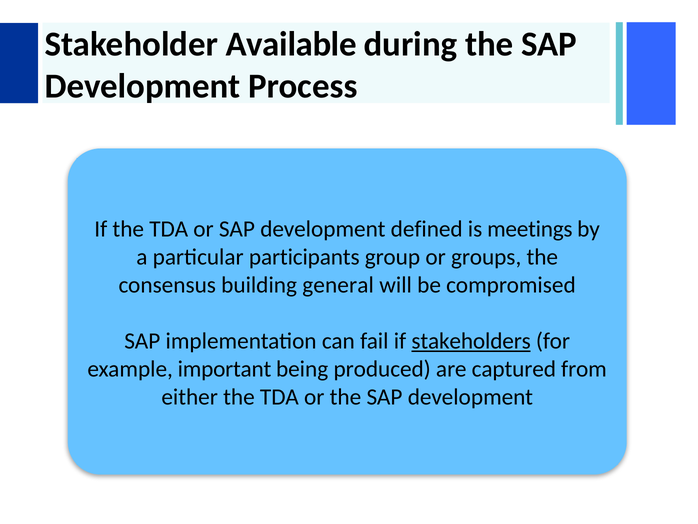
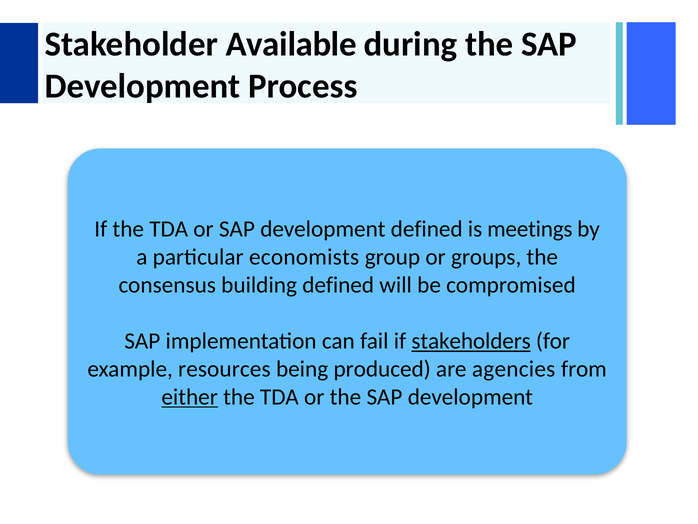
participants: participants -> economists
building general: general -> defined
important: important -> resources
captured: captured -> agencies
either underline: none -> present
